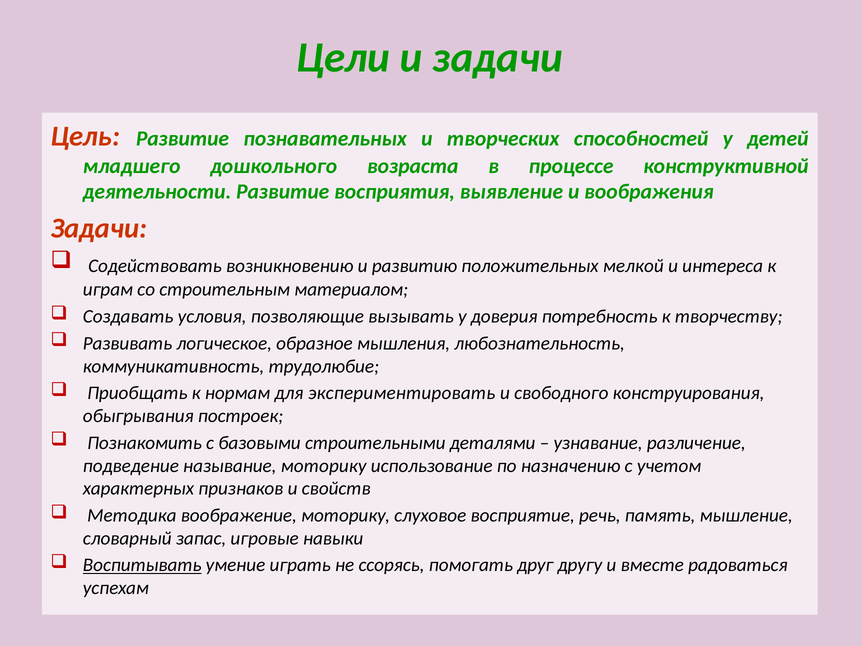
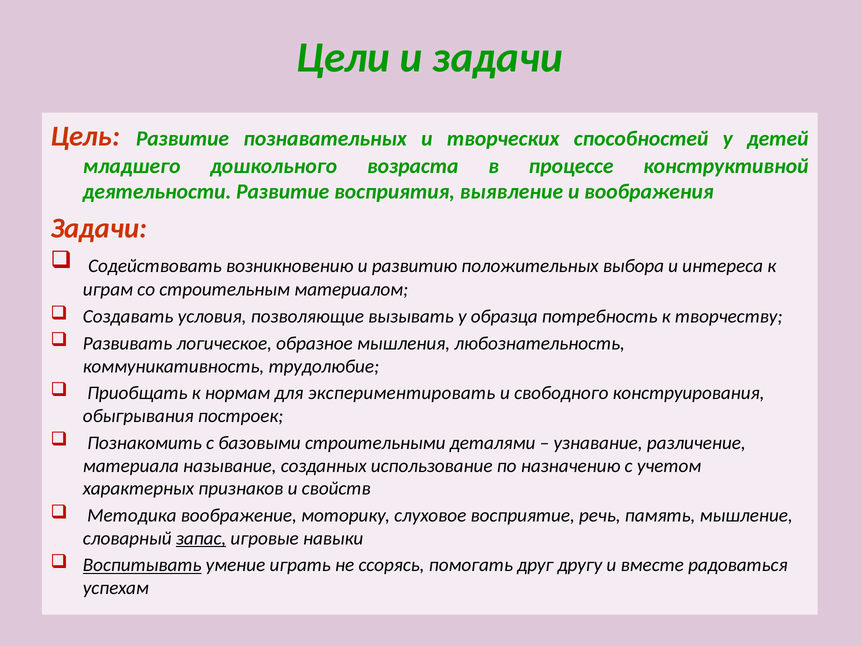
мелкой: мелкой -> выбора
доверия: доверия -> образца
подведение: подведение -> материала
называние моторику: моторику -> созданных
запас underline: none -> present
